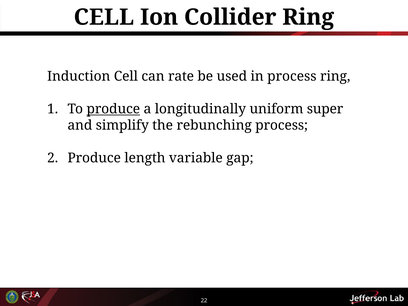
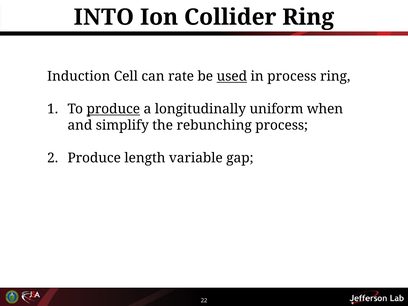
CELL at (104, 17): CELL -> INTO
used underline: none -> present
super: super -> when
